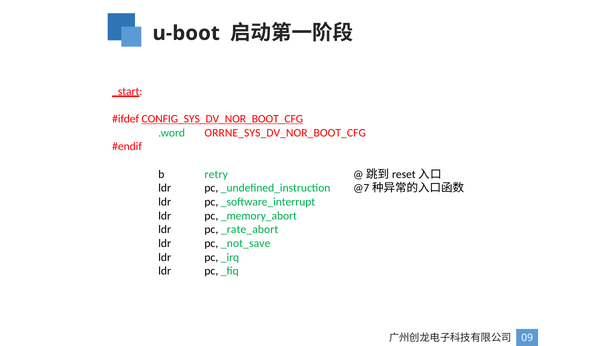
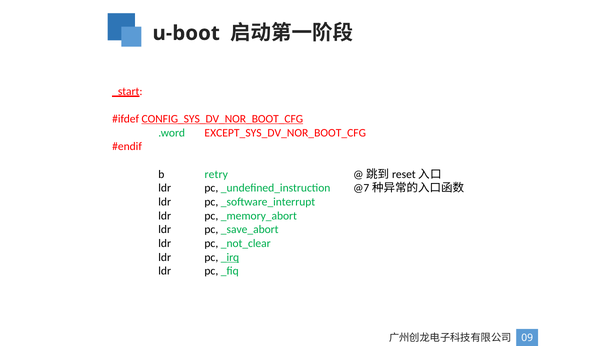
ORRNE_SYS_DV_NOR_BOOT_CFG: ORRNE_SYS_DV_NOR_BOOT_CFG -> EXCEPT_SYS_DV_NOR_BOOT_CFG
_rate_abort: _rate_abort -> _save_abort
_not_save: _not_save -> _not_clear
_irq underline: none -> present
